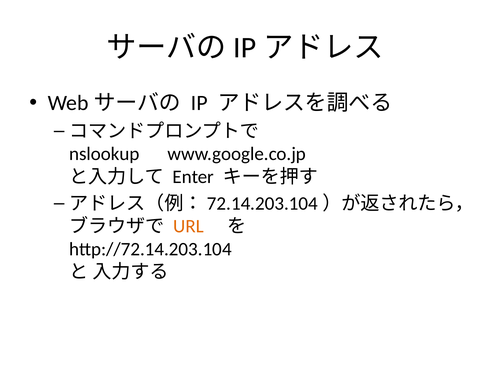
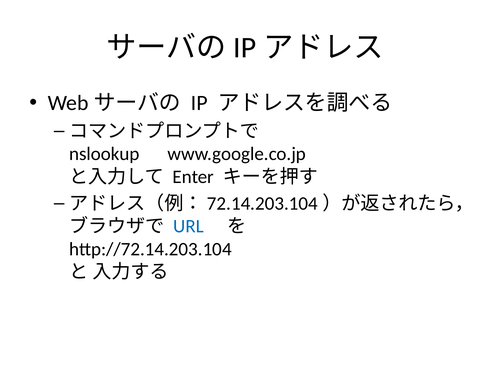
URL colour: orange -> blue
